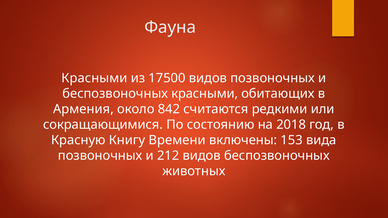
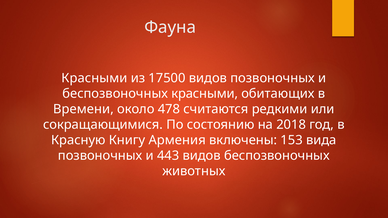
Армения: Армения -> Времени
842: 842 -> 478
Времени: Времени -> Армения
212: 212 -> 443
